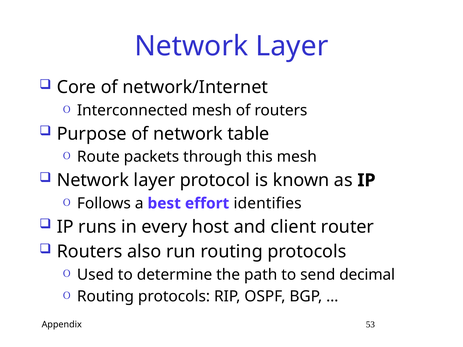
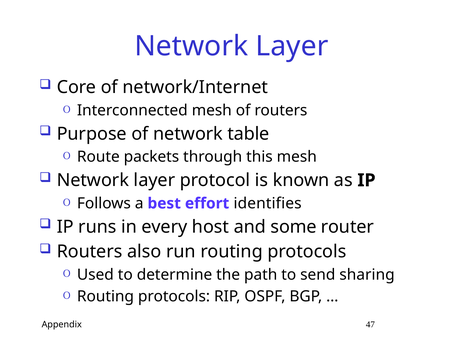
client: client -> some
decimal: decimal -> sharing
53: 53 -> 47
